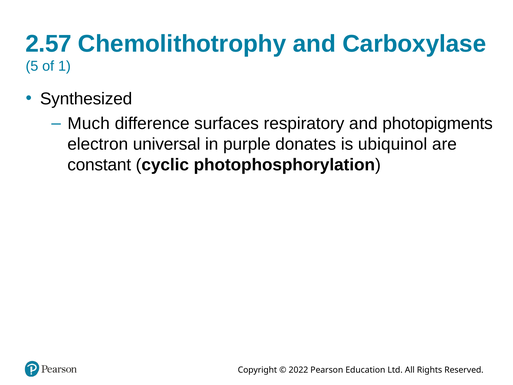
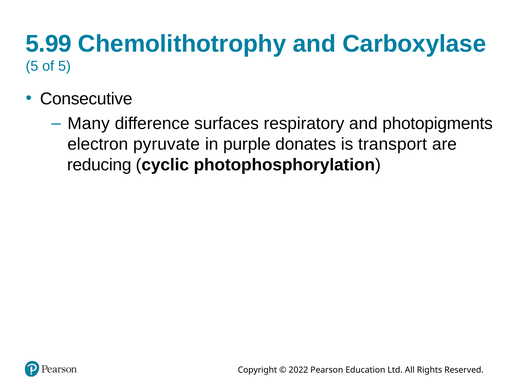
2.57: 2.57 -> 5.99
of 1: 1 -> 5
Synthesized: Synthesized -> Consecutive
Much: Much -> Many
universal: universal -> pyruvate
ubiquinol: ubiquinol -> transport
constant: constant -> reducing
